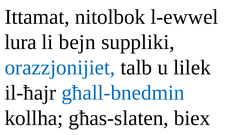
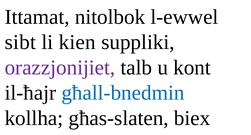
lura: lura -> sibt
bejn: bejn -> kien
orazzjonijiet colour: blue -> purple
lilek: lilek -> kont
